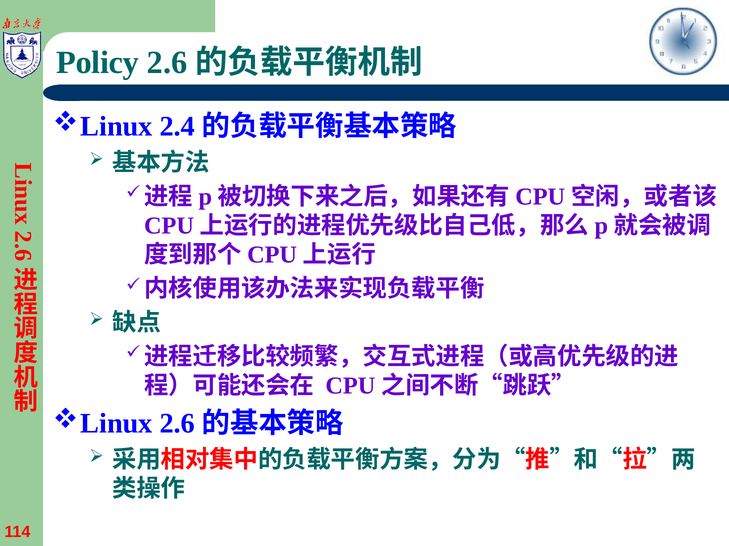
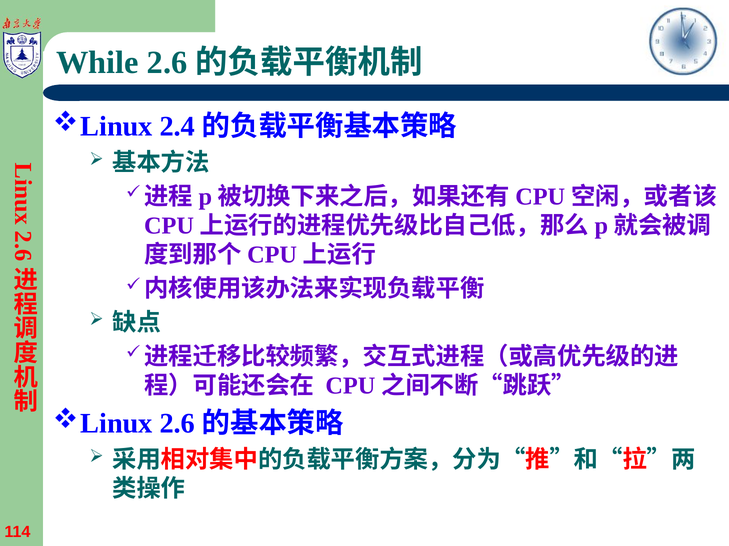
Policy: Policy -> While
